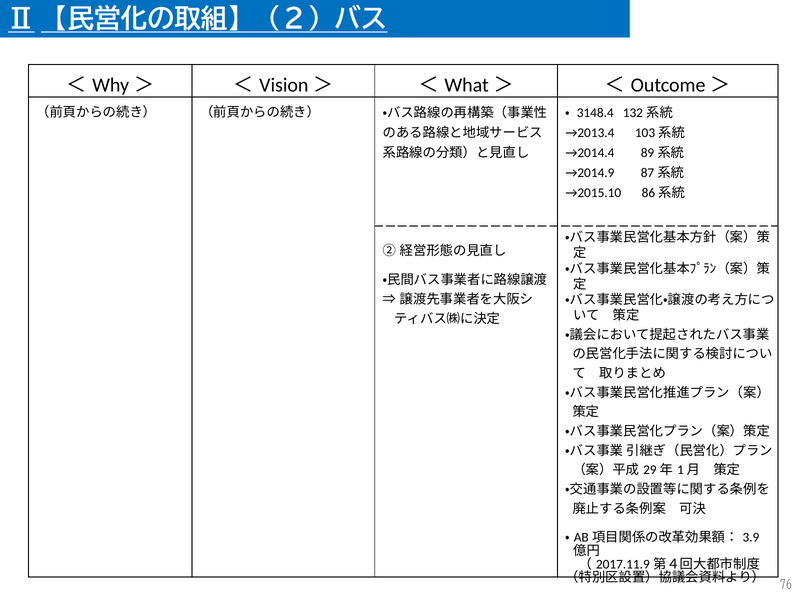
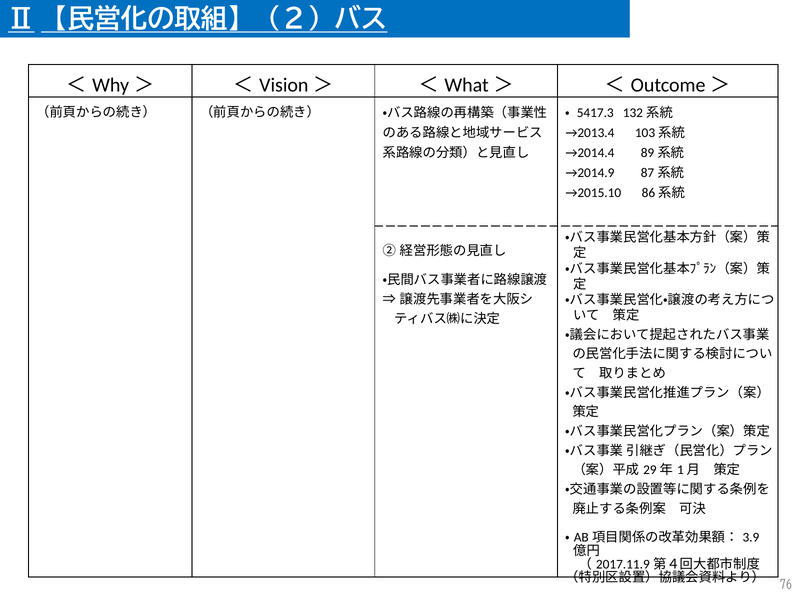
3148.4: 3148.4 -> 5417.3
